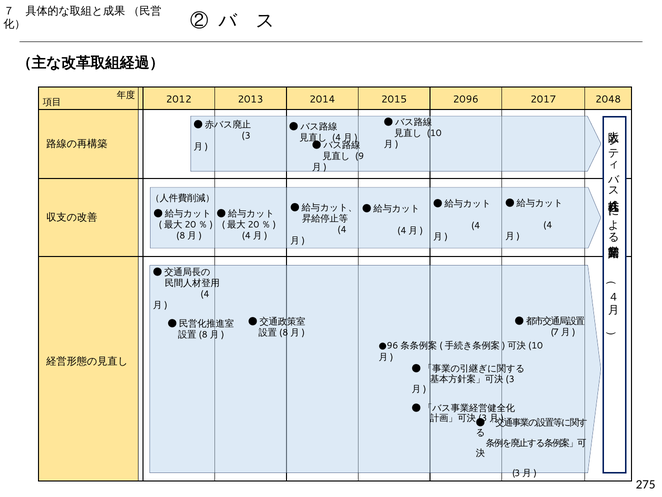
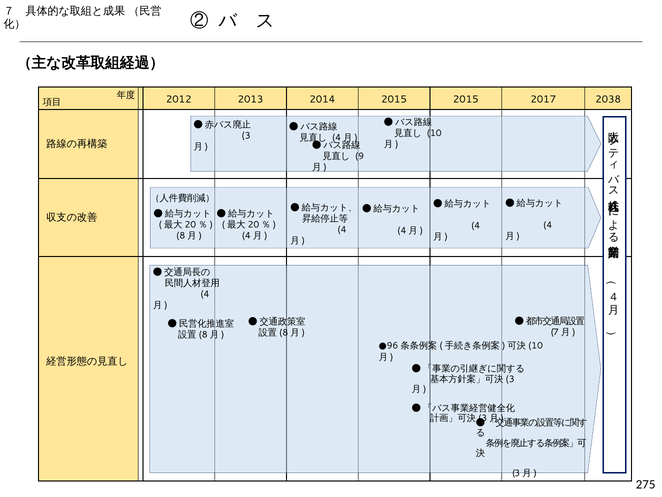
2015 2096: 2096 -> 2015
2048: 2048 -> 2038
